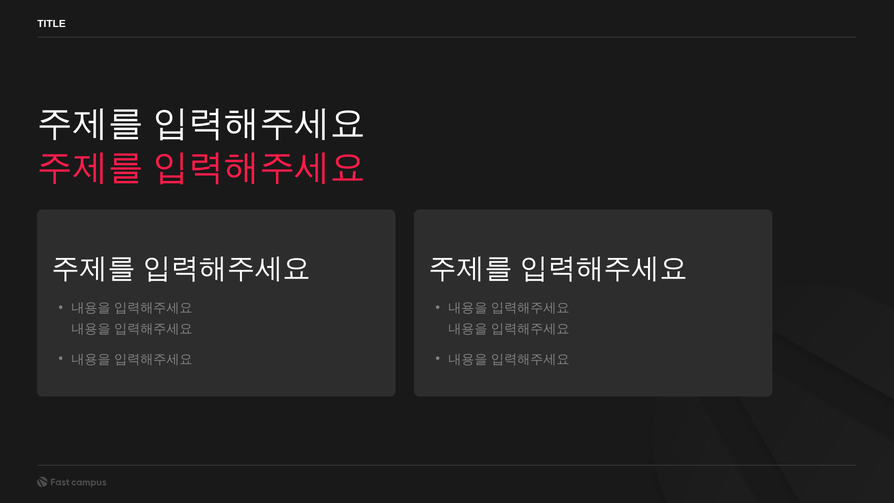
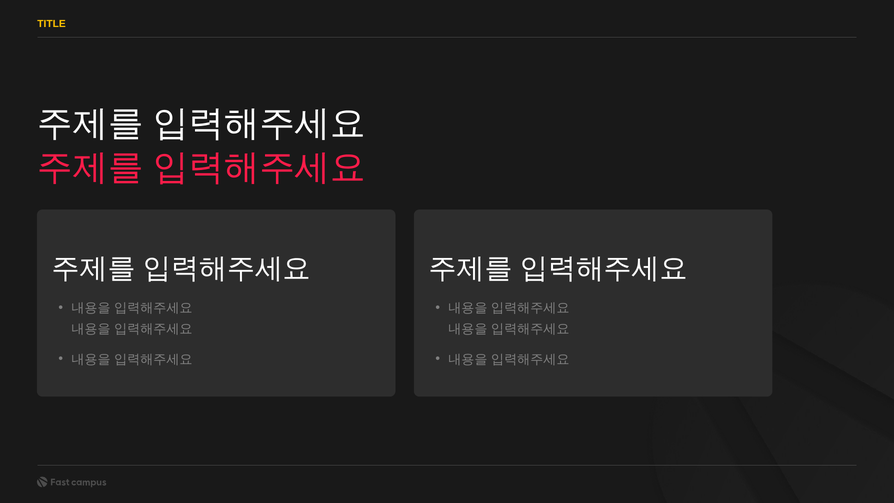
TITLE colour: white -> yellow
